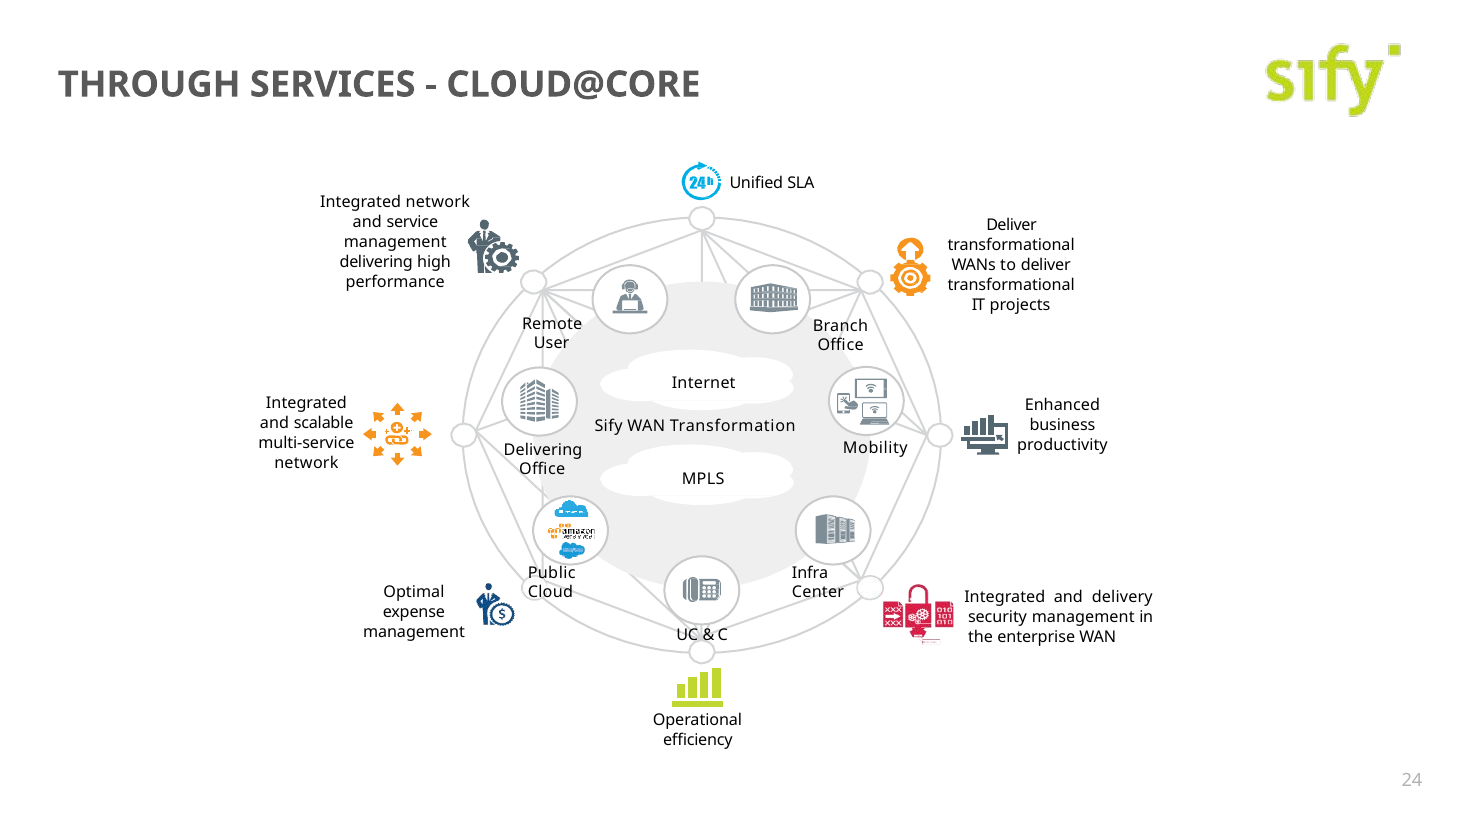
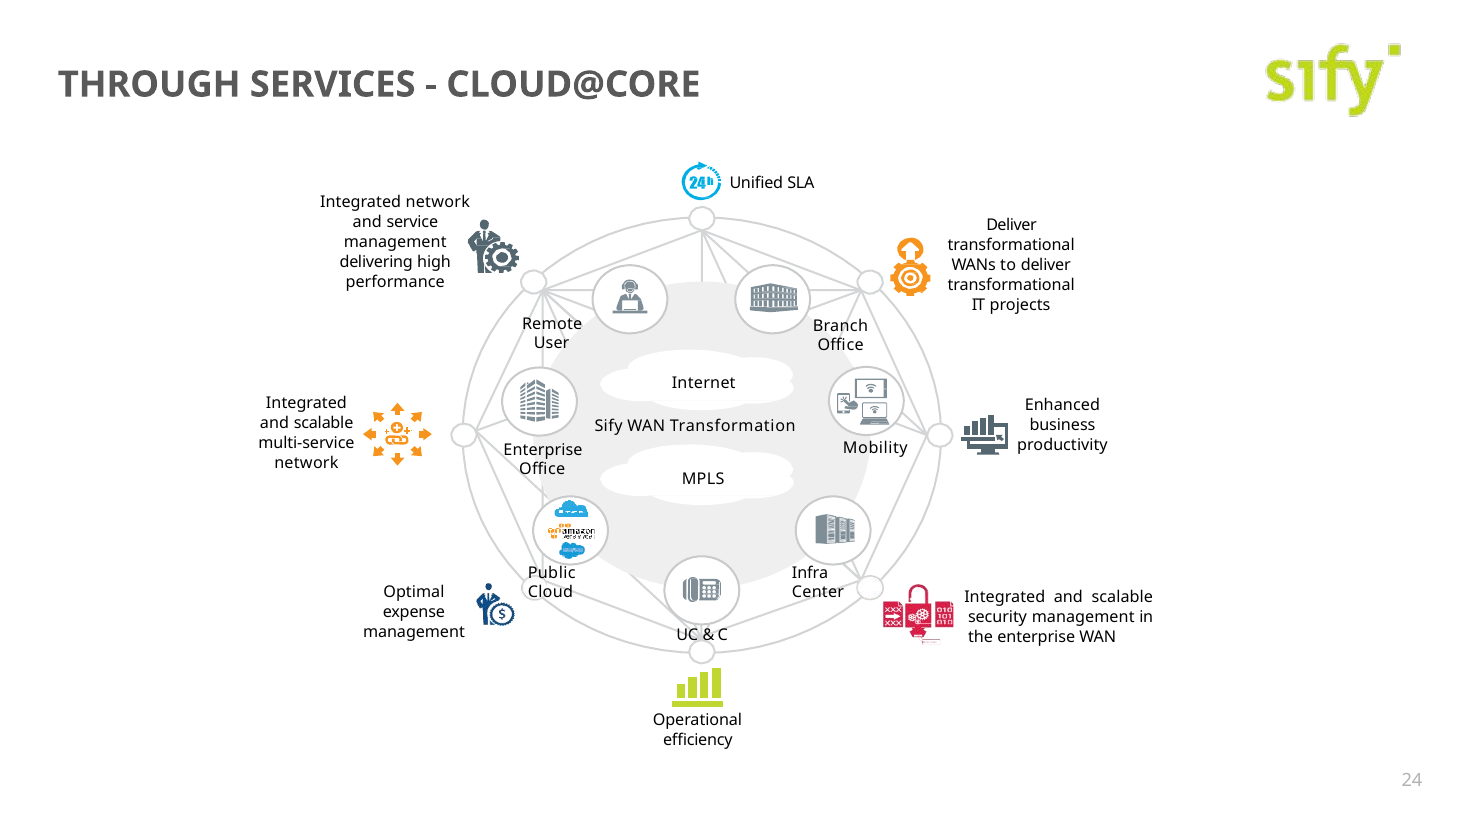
Delivering at (543, 450): Delivering -> Enterprise
delivery at (1122, 597): delivery -> scalable
